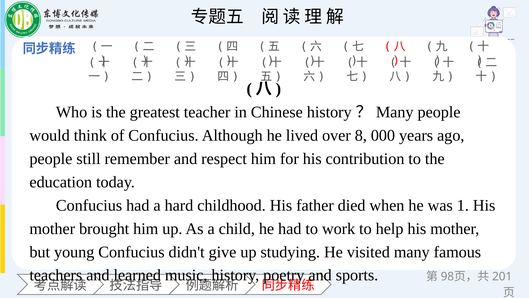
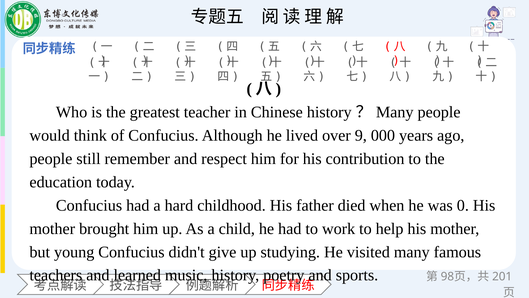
8: 8 -> 9
1: 1 -> 0
